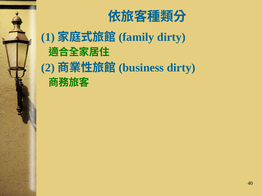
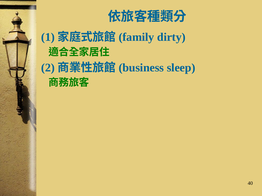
dirty at (181, 68): dirty -> sleep
